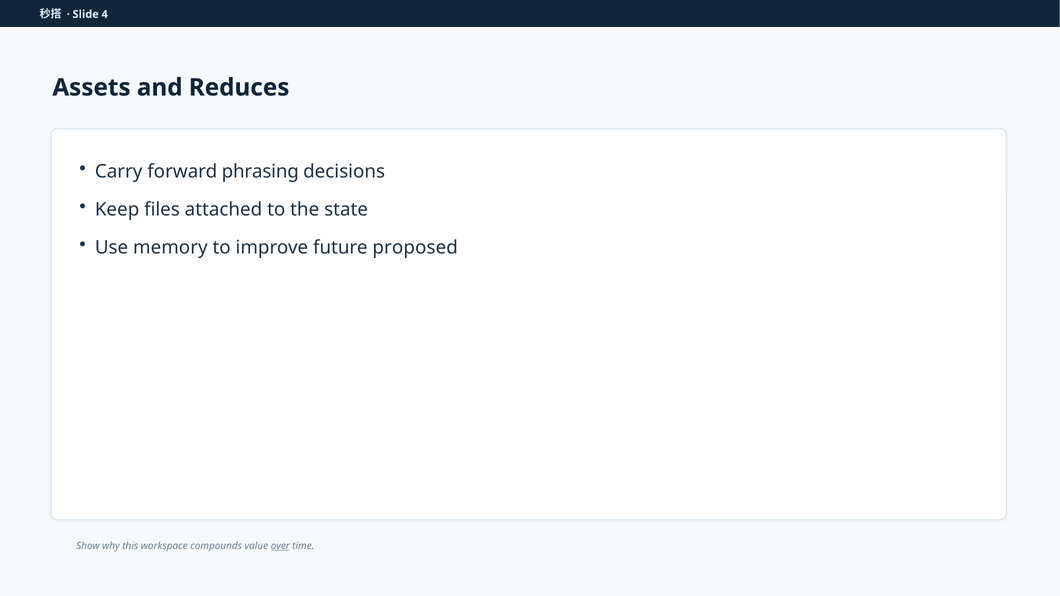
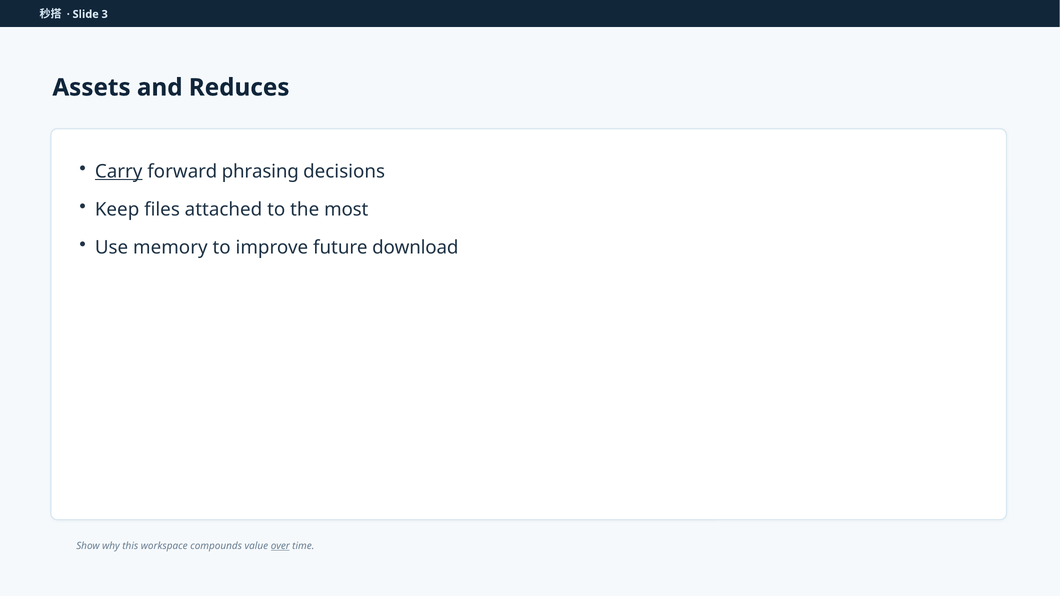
4: 4 -> 3
Carry underline: none -> present
state: state -> most
proposed: proposed -> download
